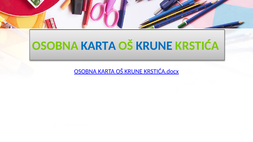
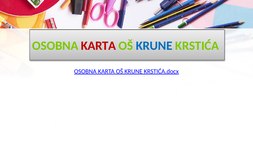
KARTA at (98, 46) colour: blue -> red
